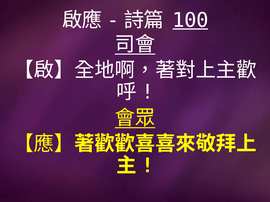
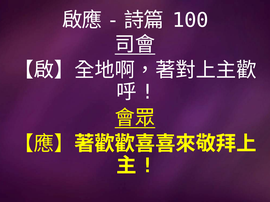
100 underline: present -> none
